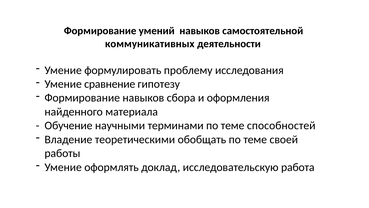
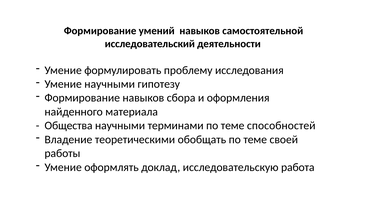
коммуникативных: коммуникативных -> исследовательский
Умение сравнение: сравнение -> научными
Обучение: Обучение -> Общества
